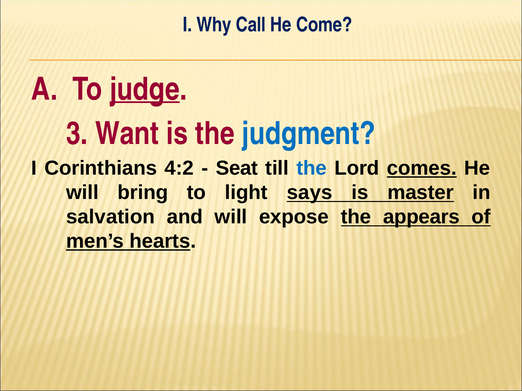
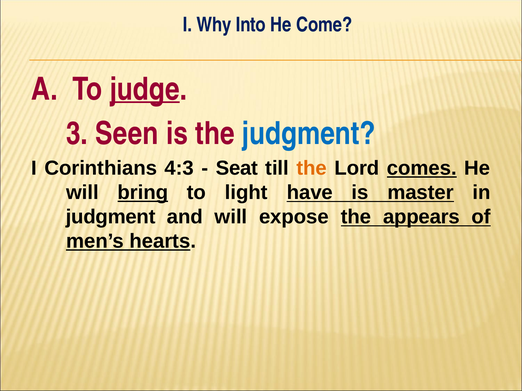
Call: Call -> Into
Want: Want -> Seen
4:2: 4:2 -> 4:3
the at (312, 169) colour: blue -> orange
bring underline: none -> present
says: says -> have
salvation at (111, 217): salvation -> judgment
